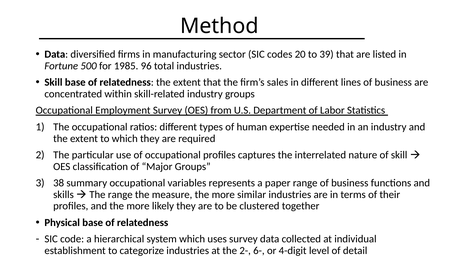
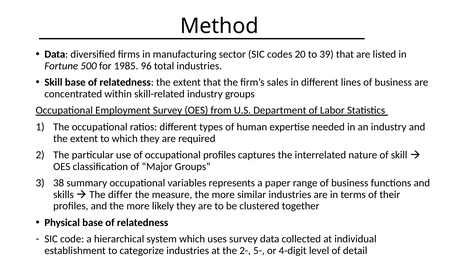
The range: range -> differ
6-: 6- -> 5-
